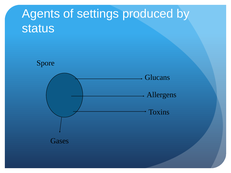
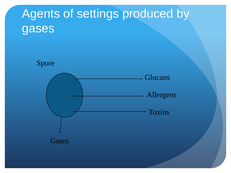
status at (38, 28): status -> gases
